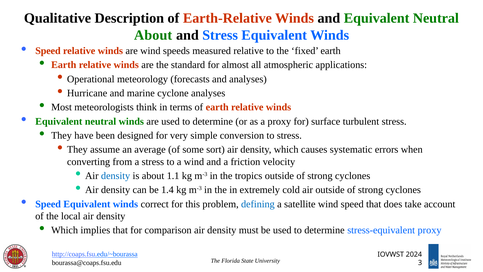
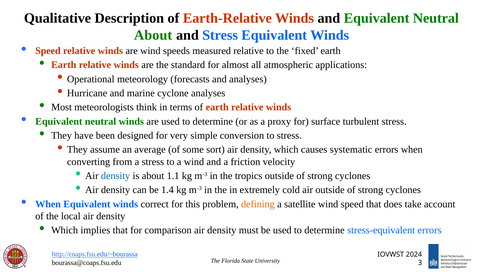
Speed at (48, 204): Speed -> When
defining colour: blue -> orange
stress-equivalent proxy: proxy -> errors
